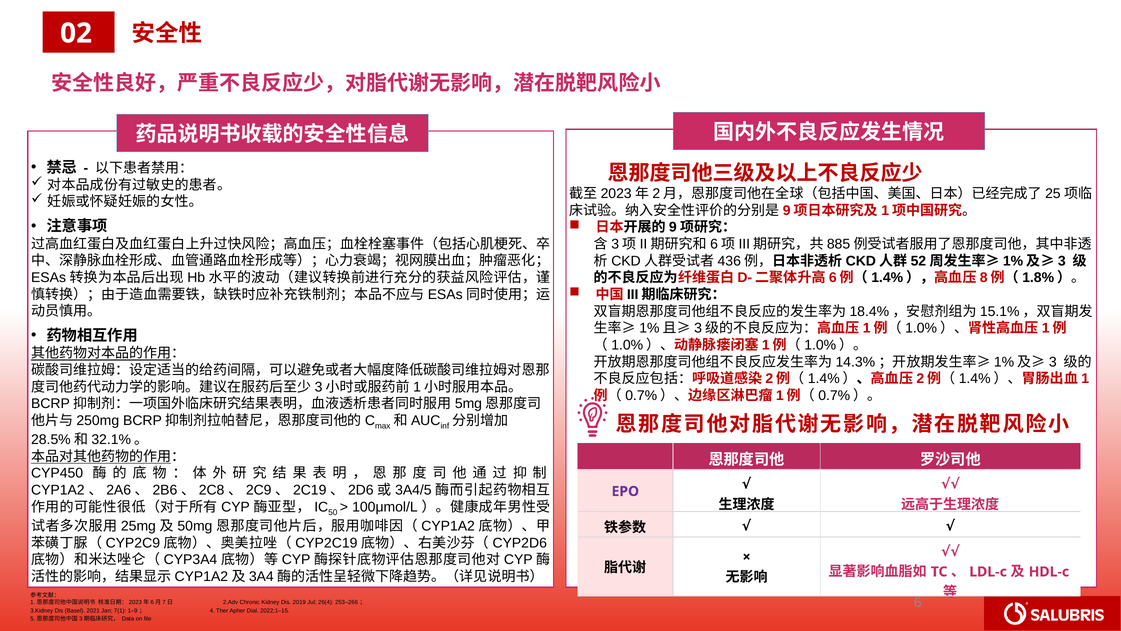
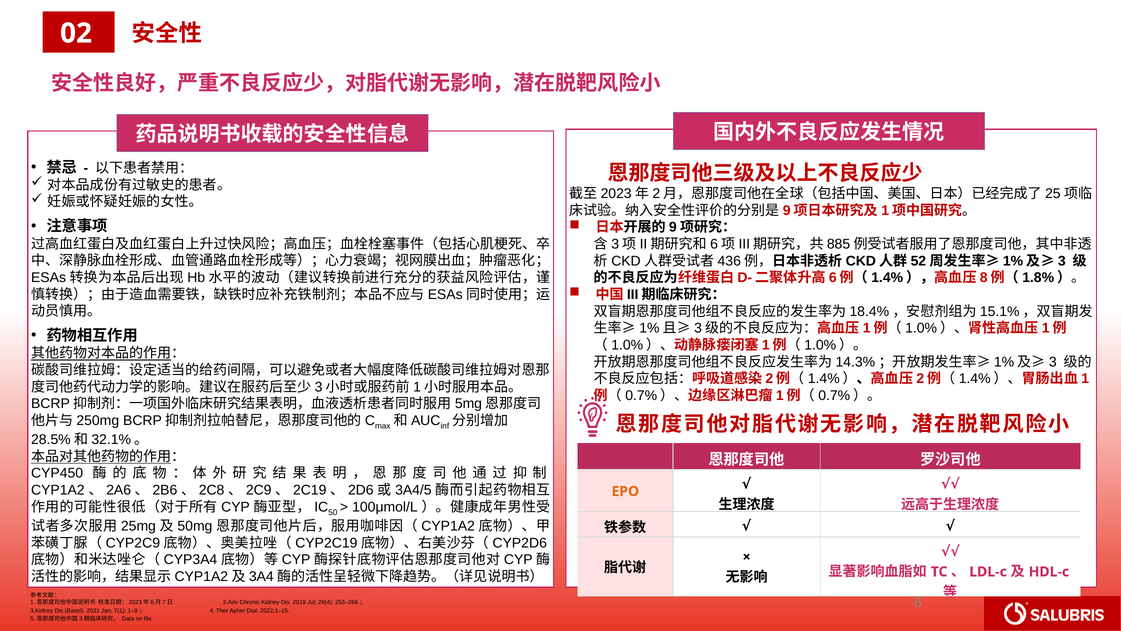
EPO colour: purple -> orange
